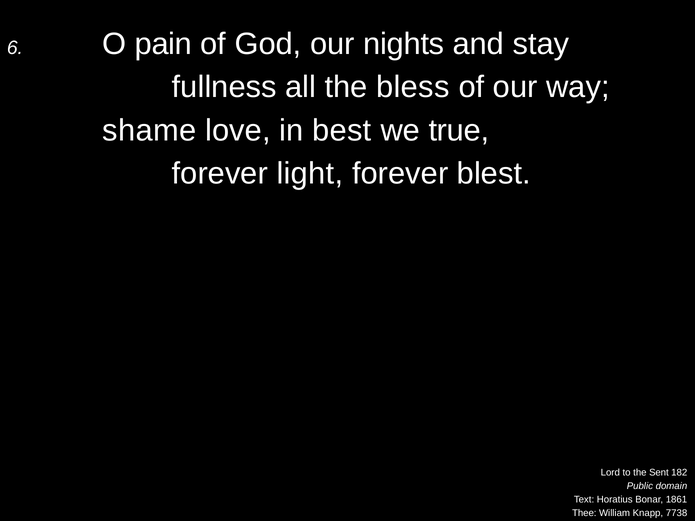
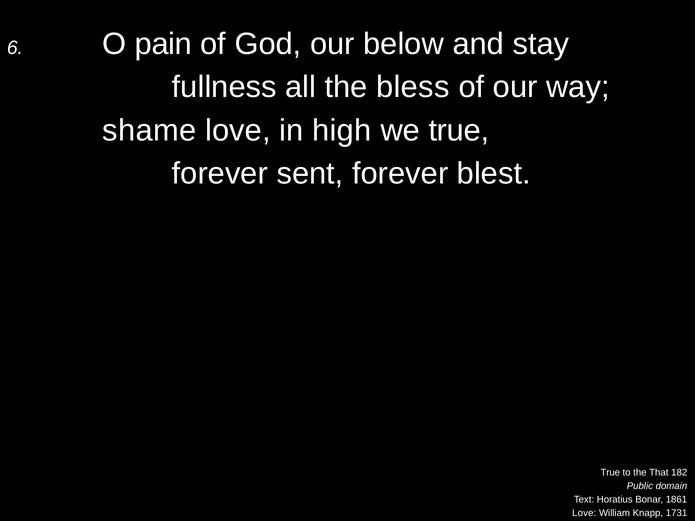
nights: nights -> below
best: best -> high
light: light -> sent
Lord at (610, 473): Lord -> True
Sent: Sent -> That
Thee at (584, 513): Thee -> Love
7738: 7738 -> 1731
